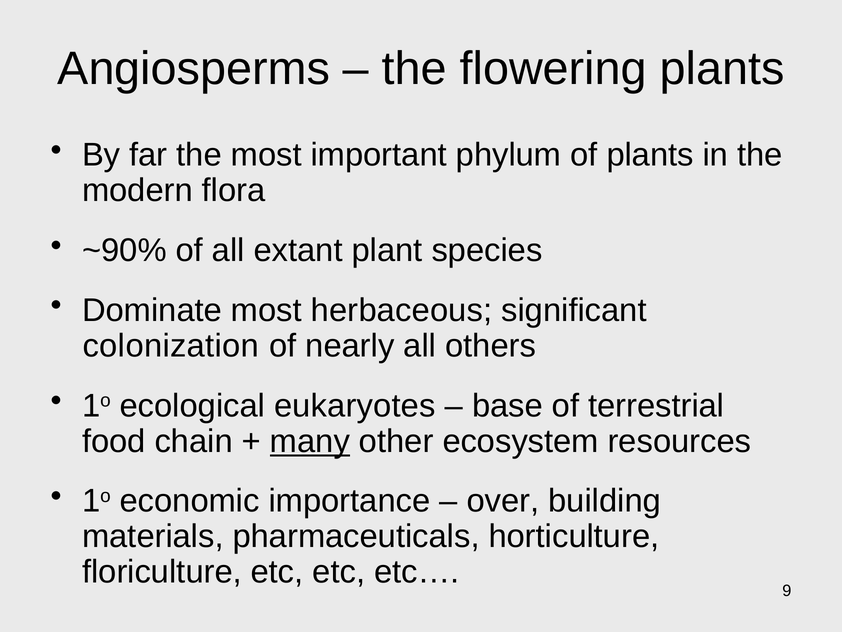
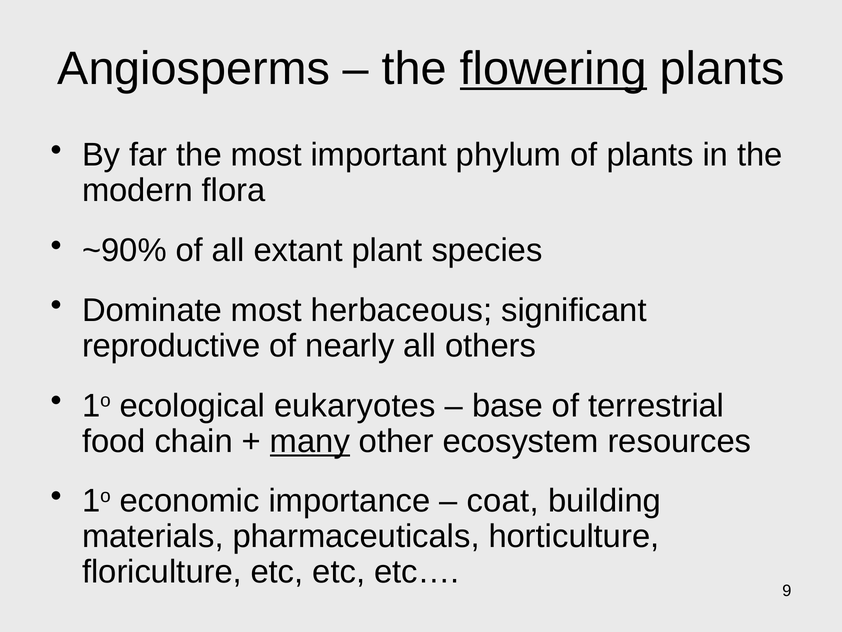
flowering underline: none -> present
colonization: colonization -> reproductive
over: over -> coat
